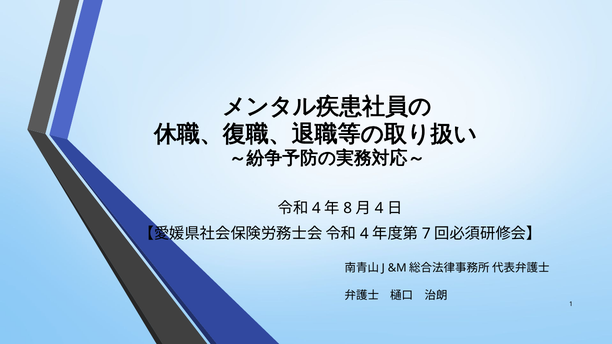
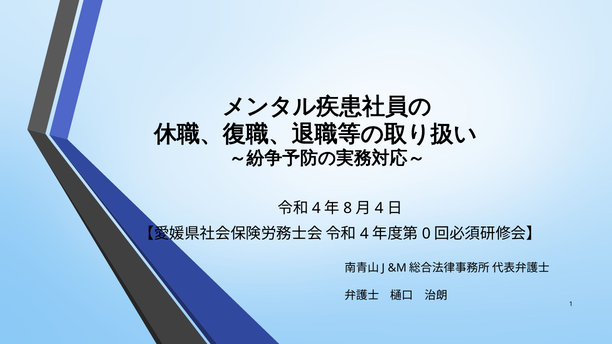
7: 7 -> 0
